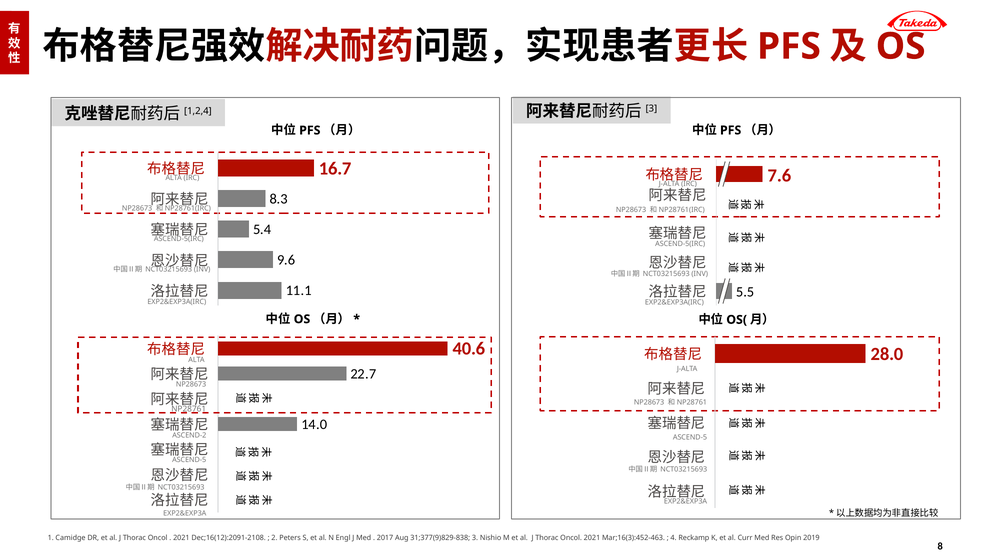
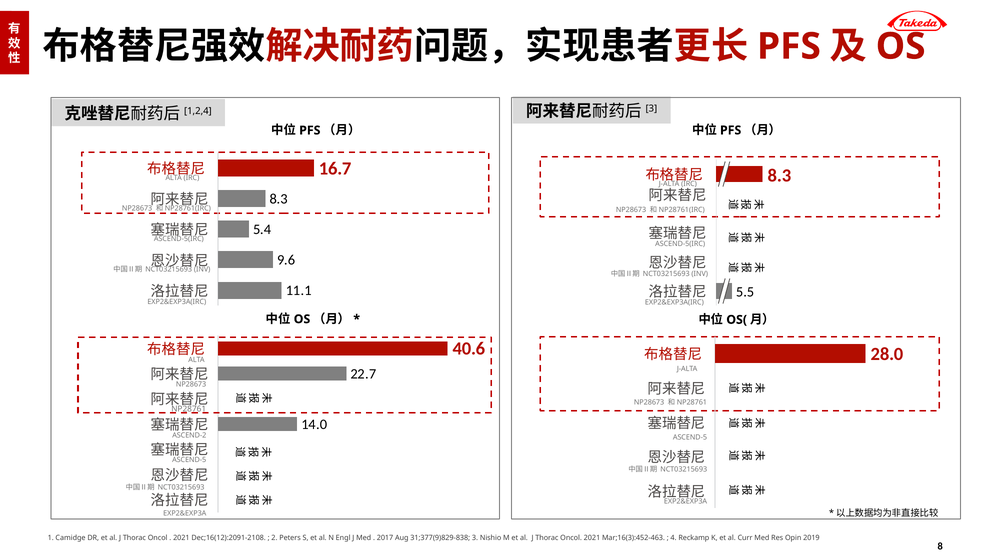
7.6 at (779, 175): 7.6 -> 8.3
